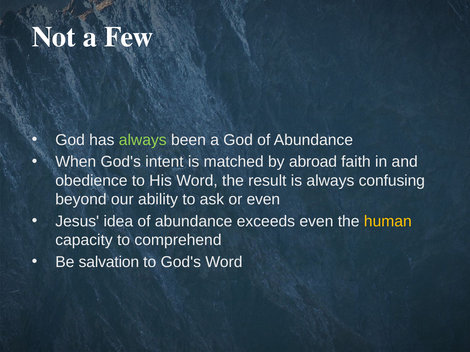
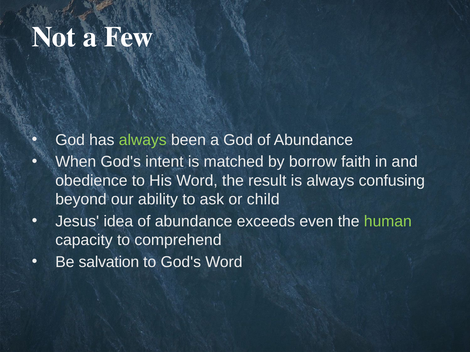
abroad: abroad -> borrow
or even: even -> child
human colour: yellow -> light green
